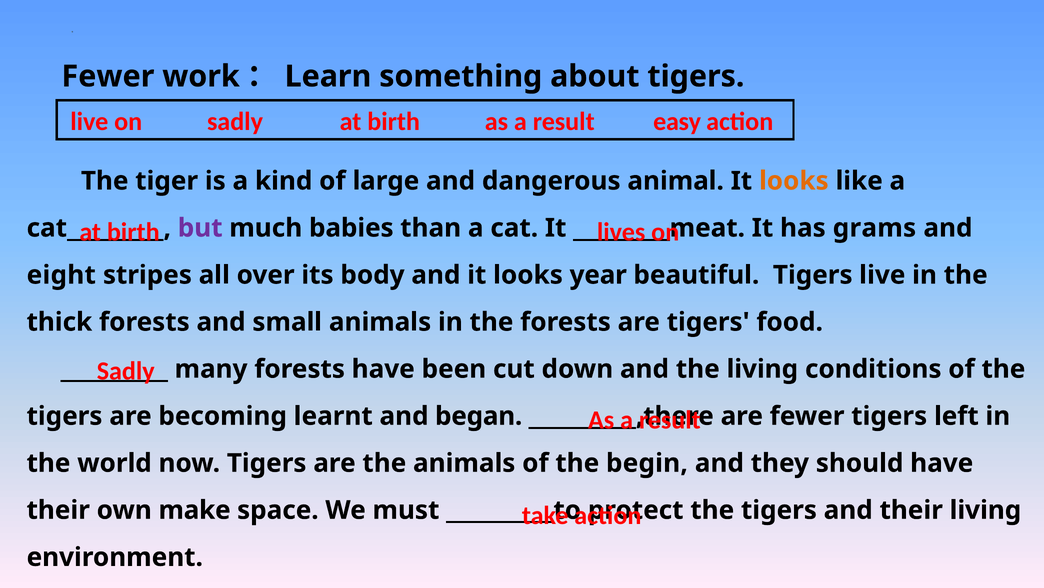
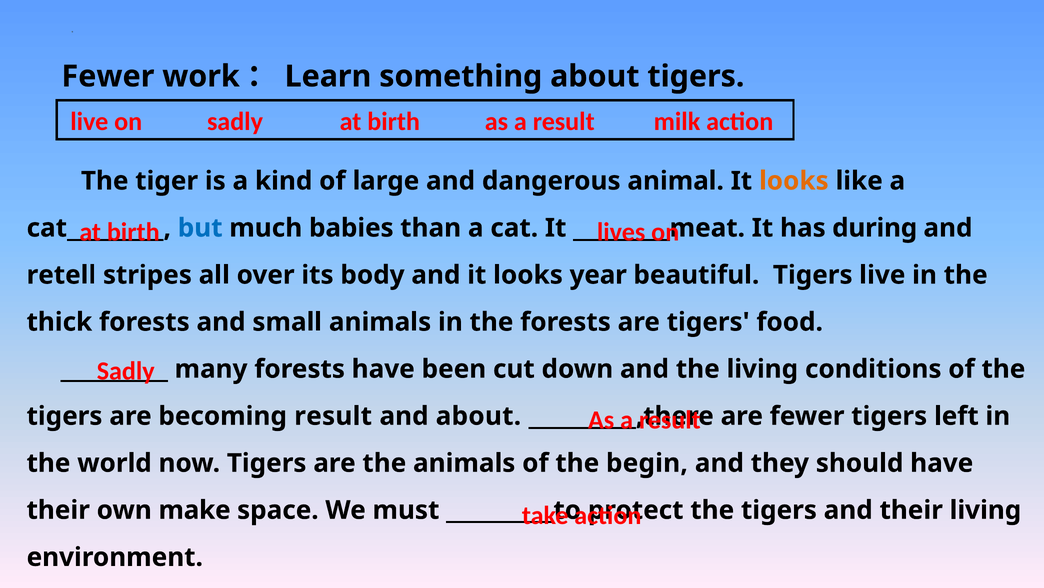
easy: easy -> milk
but colour: purple -> blue
grams: grams -> during
eight: eight -> retell
becoming learnt: learnt -> result
and began: began -> about
